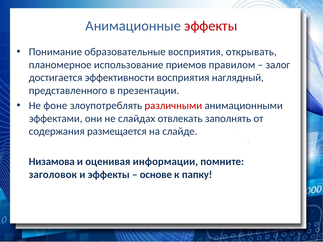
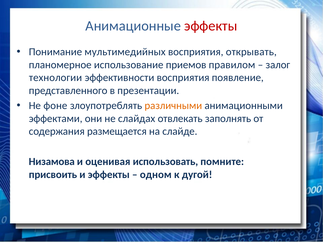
образовательные: образовательные -> мультимедийных
достигается: достигается -> технологии
наглядный: наглядный -> появление
различными colour: red -> orange
информации: информации -> использовать
заголовок: заголовок -> присвоить
основе: основе -> одном
папку: папку -> дугой
